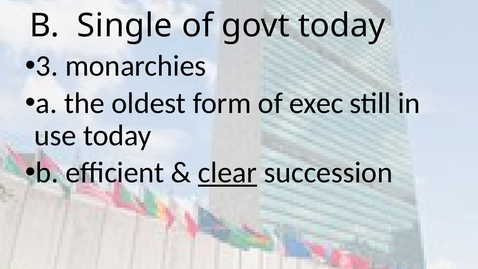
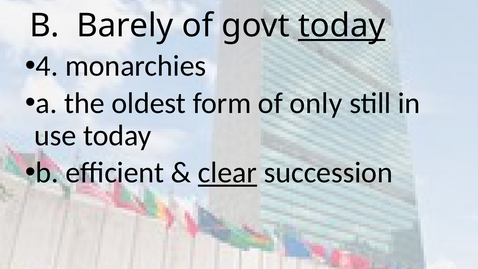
Single: Single -> Barely
today at (342, 26) underline: none -> present
3: 3 -> 4
exec: exec -> only
